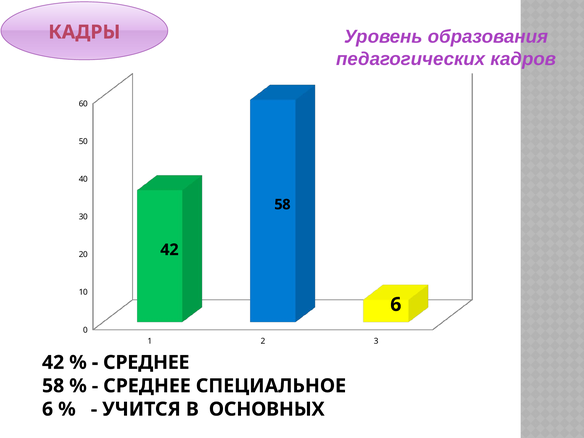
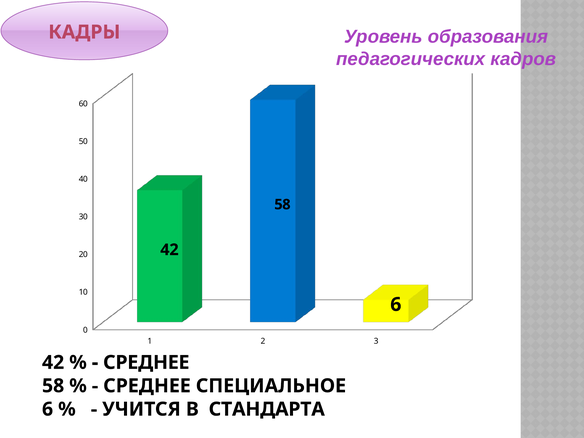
ОСНОВНЫХ: ОСНОВНЫХ -> СТАНДАРТА
